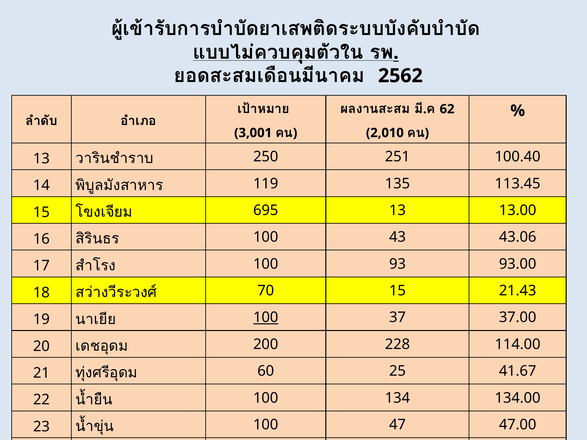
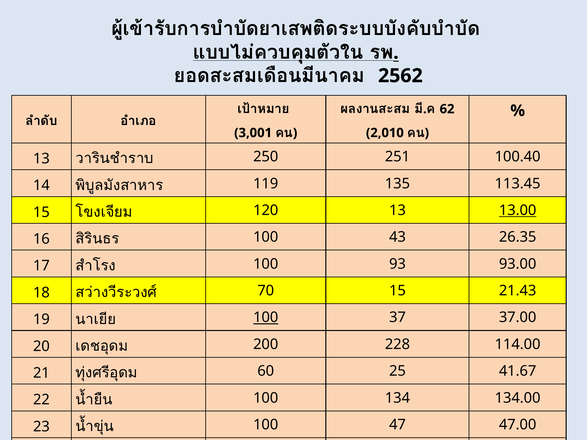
695: 695 -> 120
13.00 underline: none -> present
43.06: 43.06 -> 26.35
